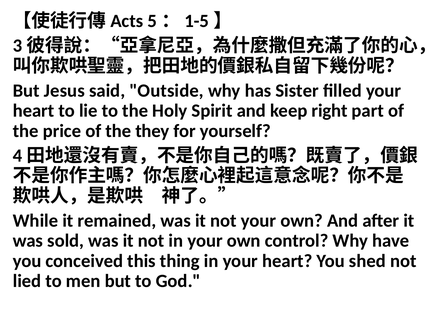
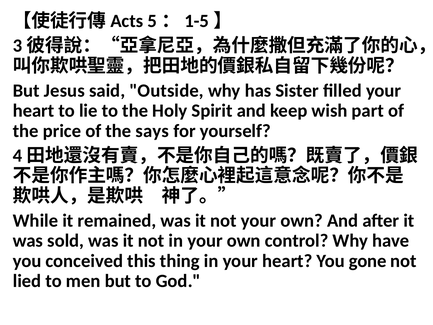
right: right -> wish
they: they -> says
shed: shed -> gone
